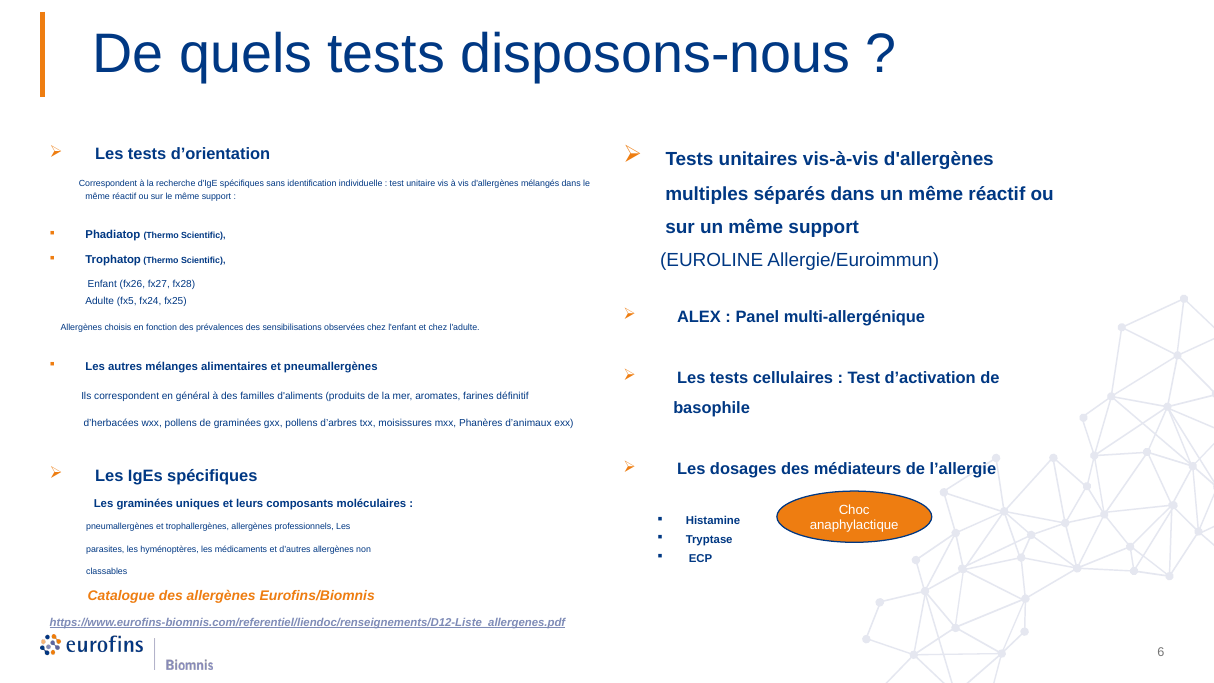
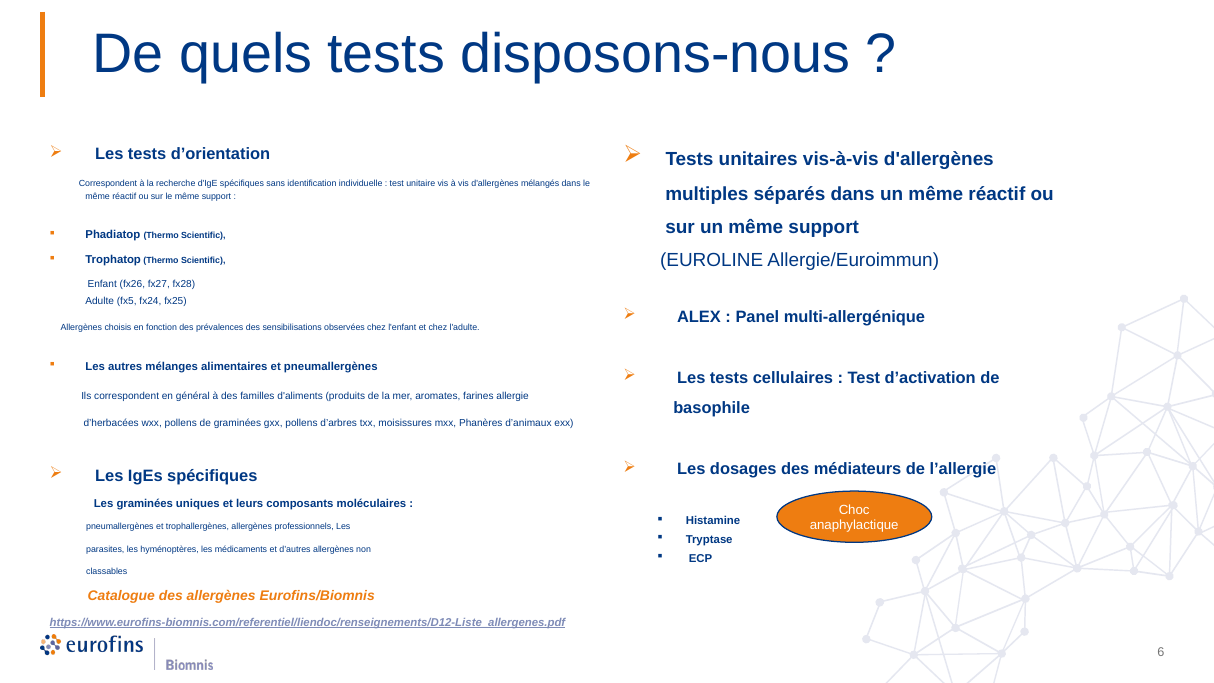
définitif: définitif -> allergie
